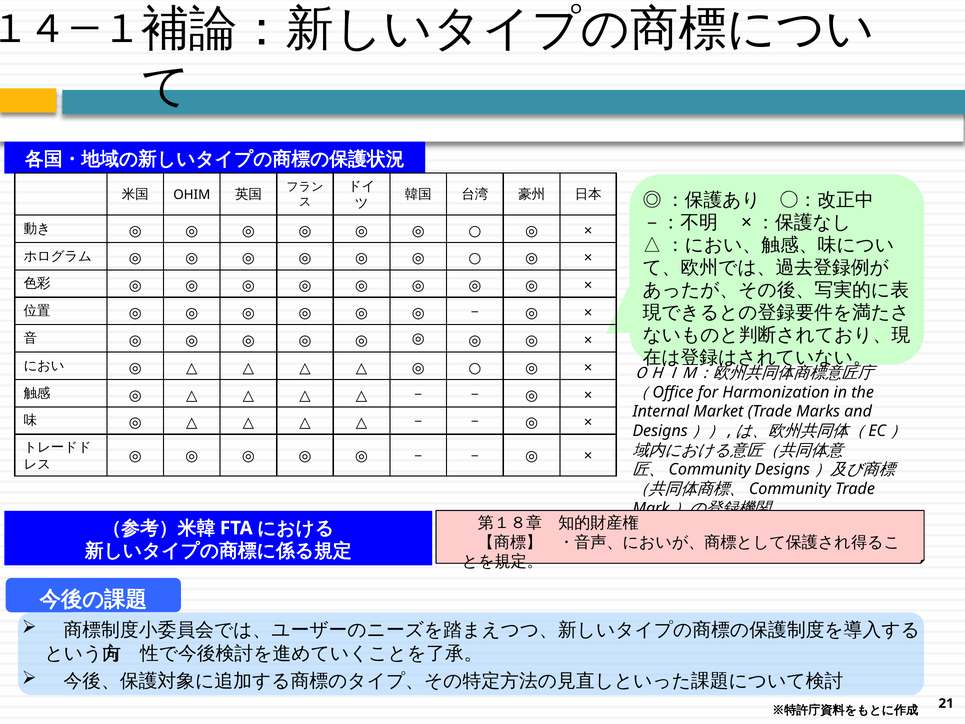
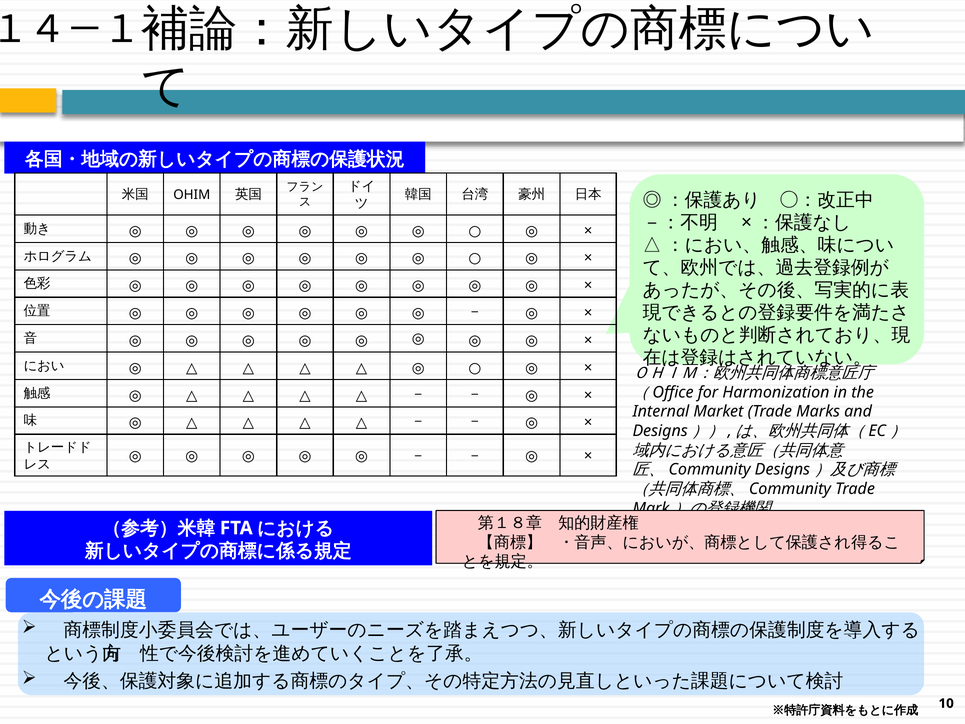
21: 21 -> 10
